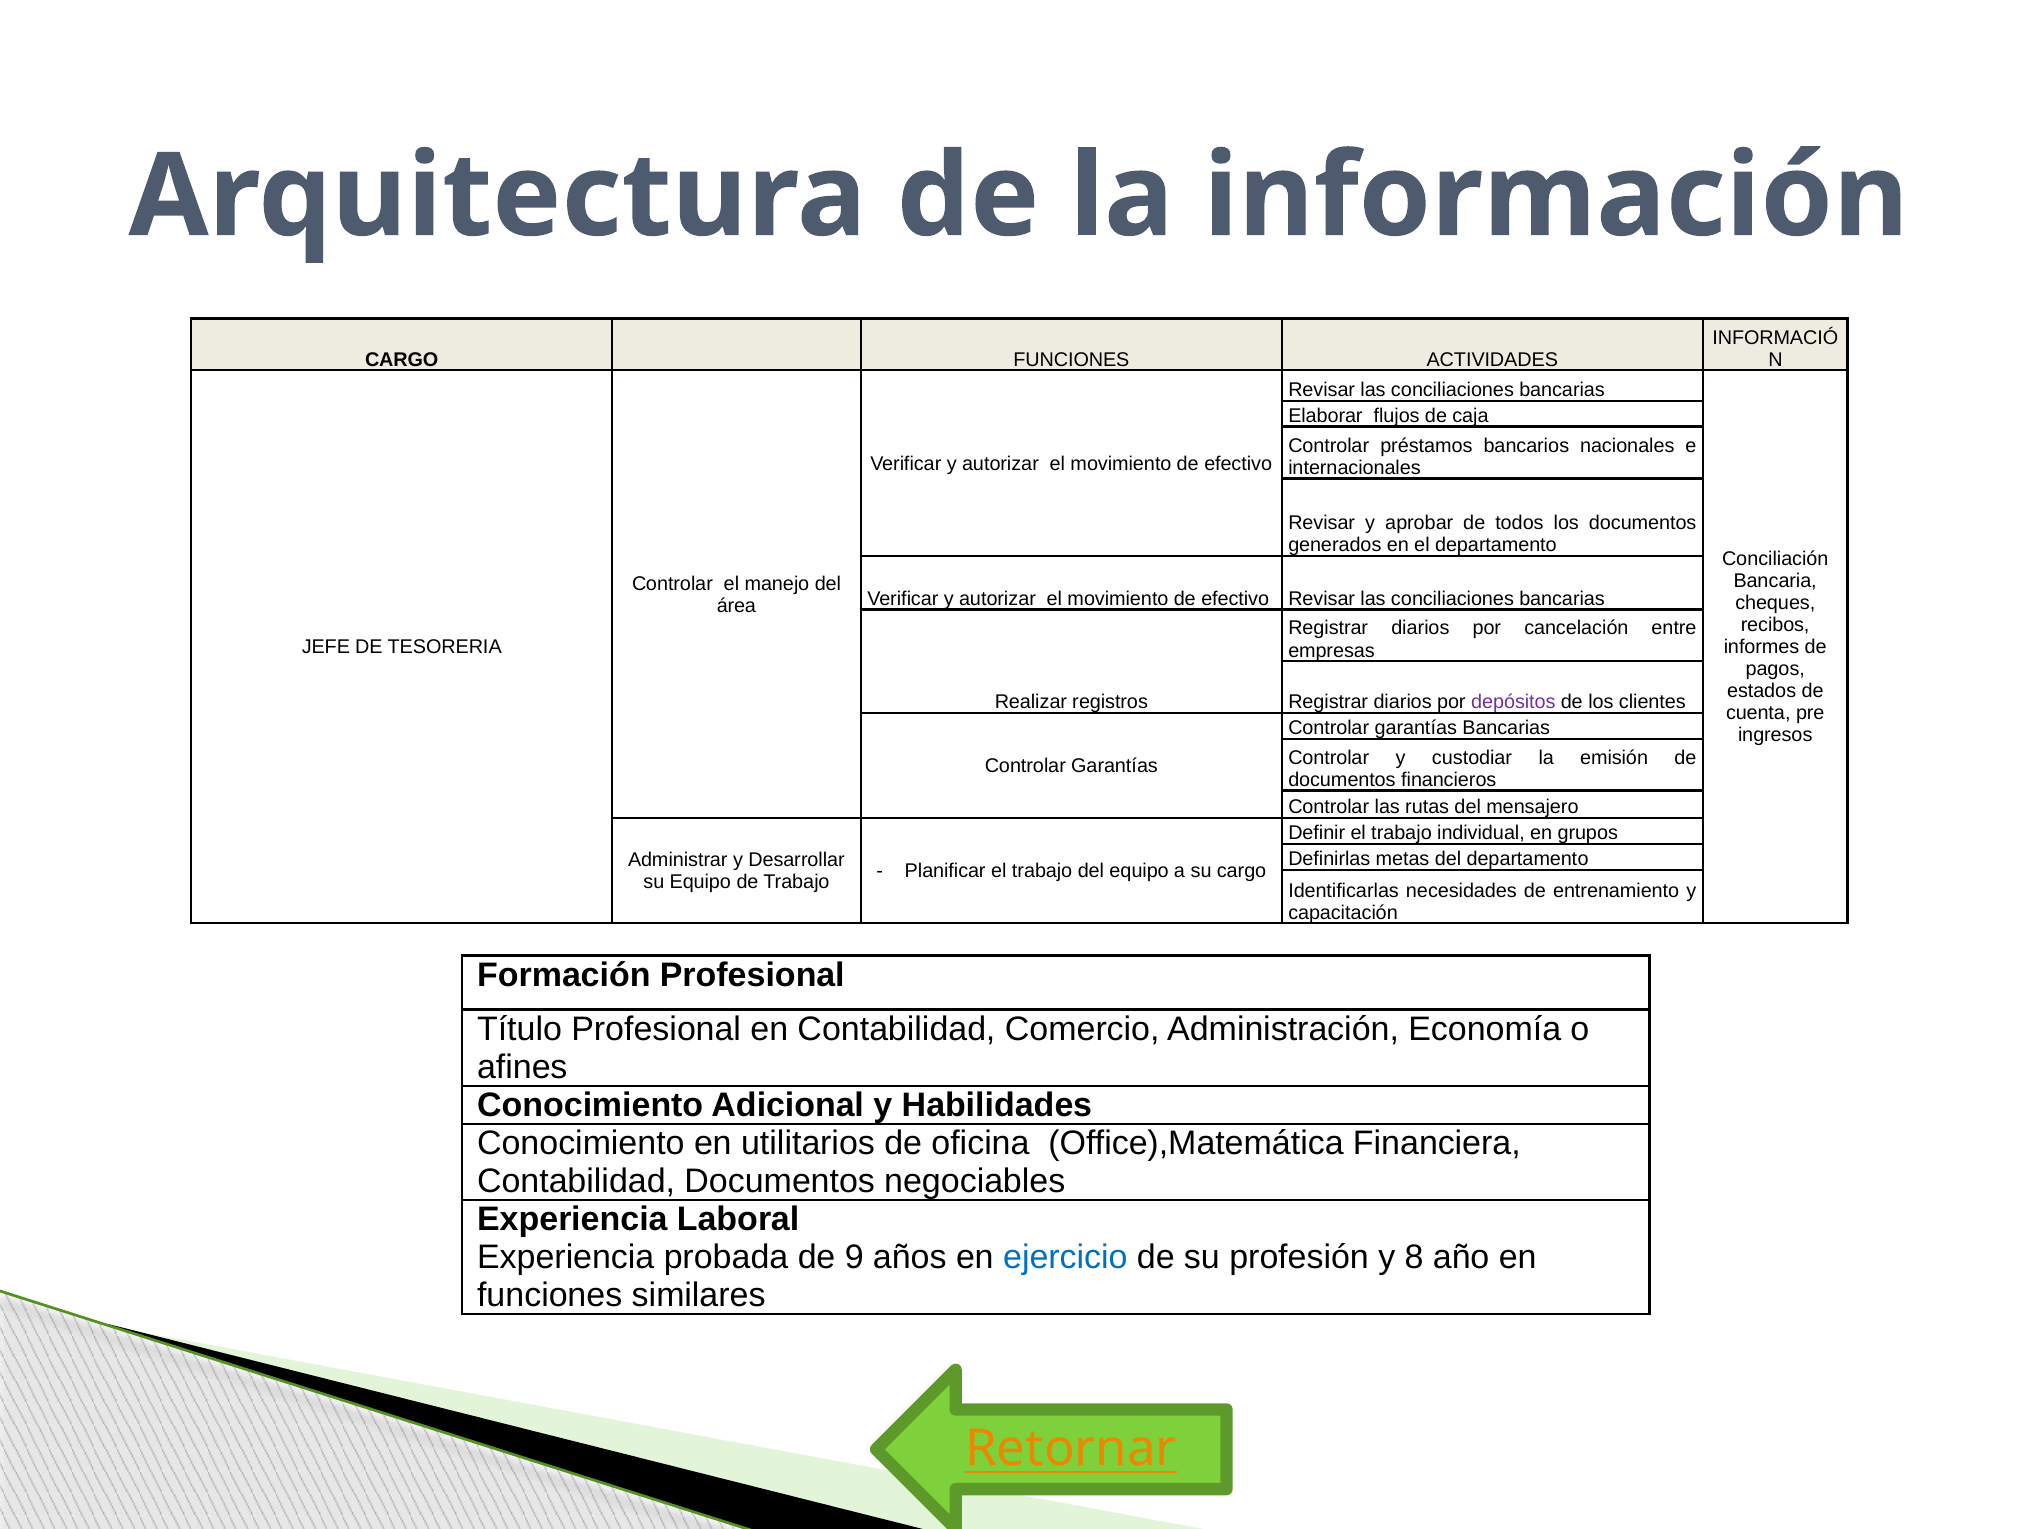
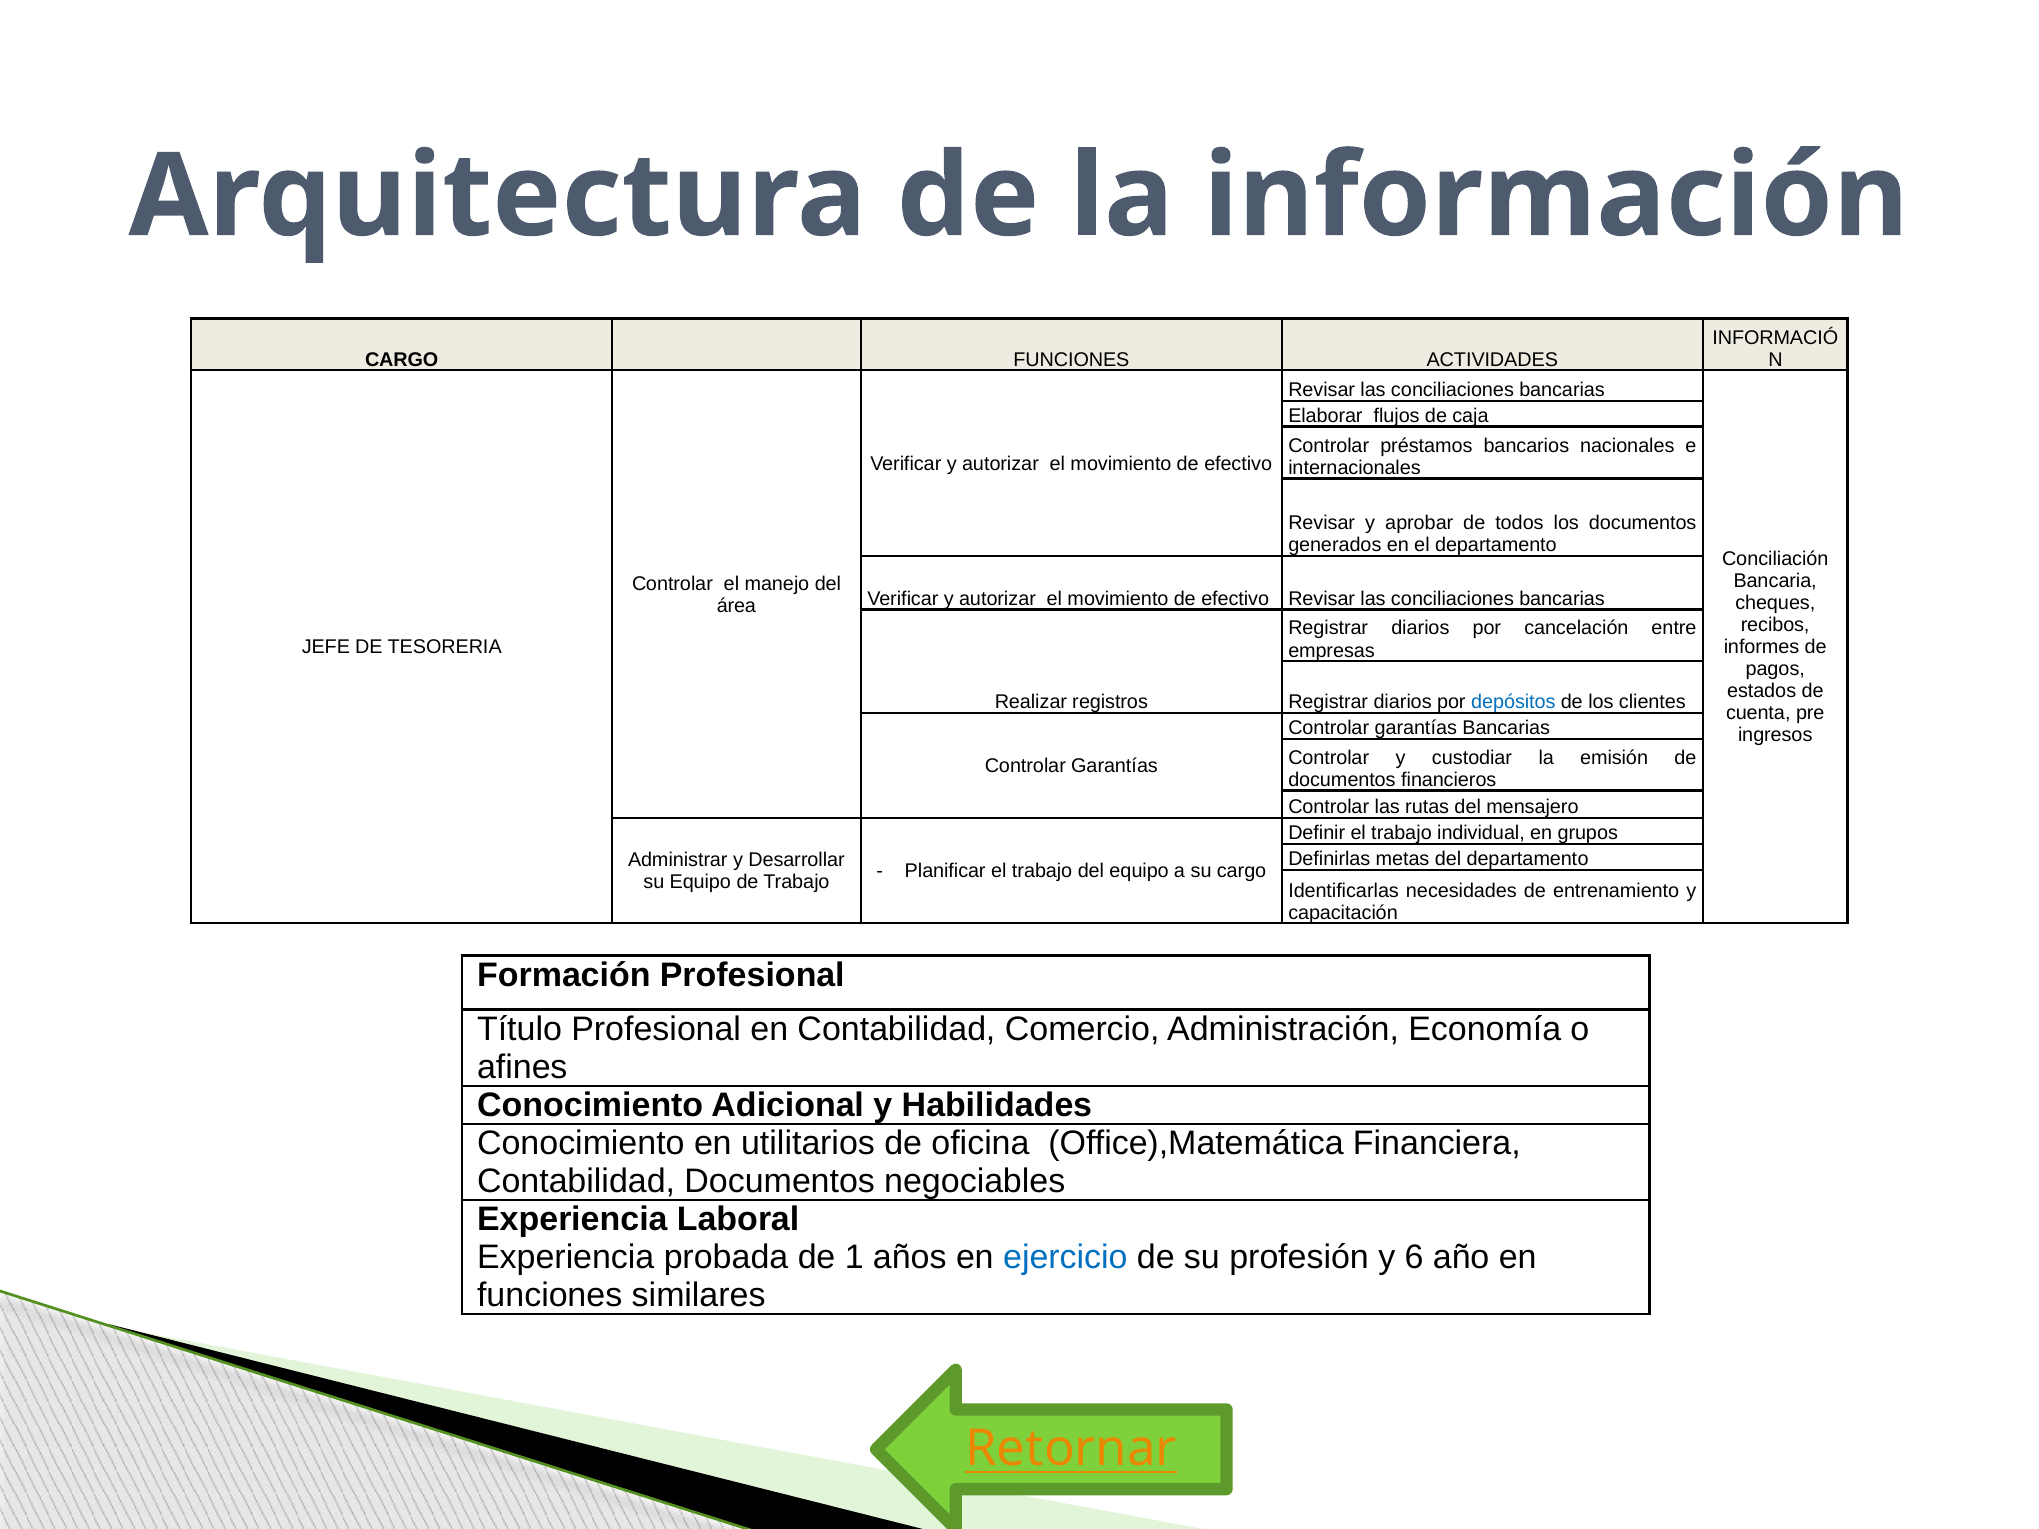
depósitos colour: purple -> blue
9: 9 -> 1
8: 8 -> 6
